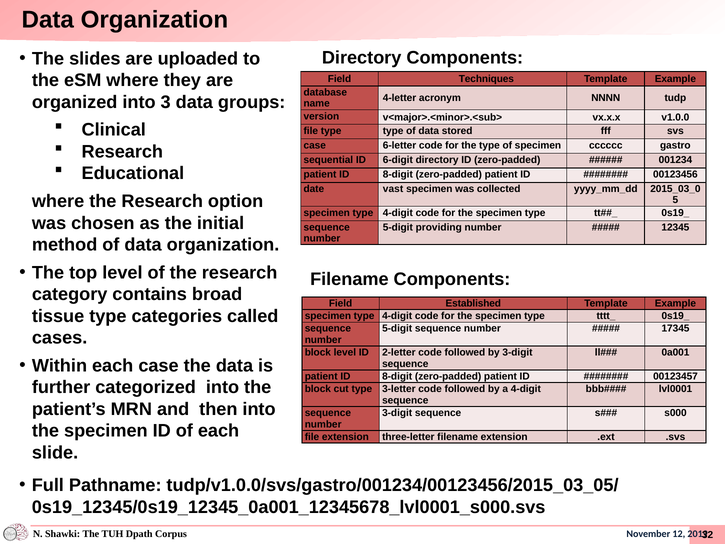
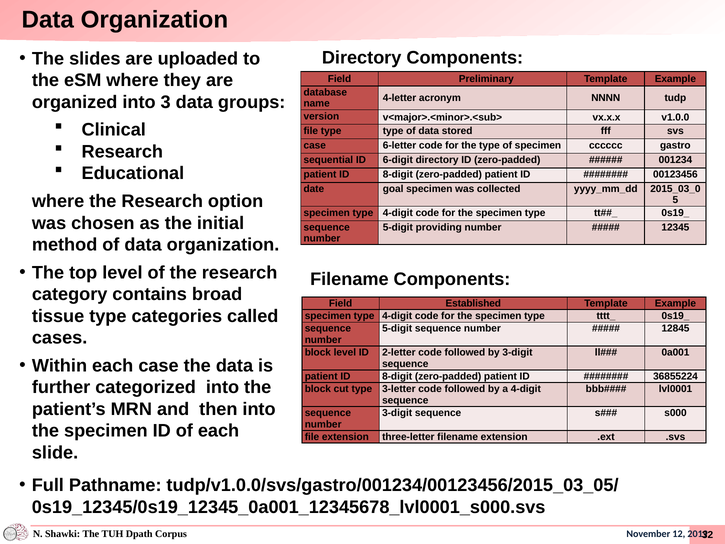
Techniques: Techniques -> Preliminary
vast: vast -> goal
17345: 17345 -> 12845
00123457: 00123457 -> 36855224
